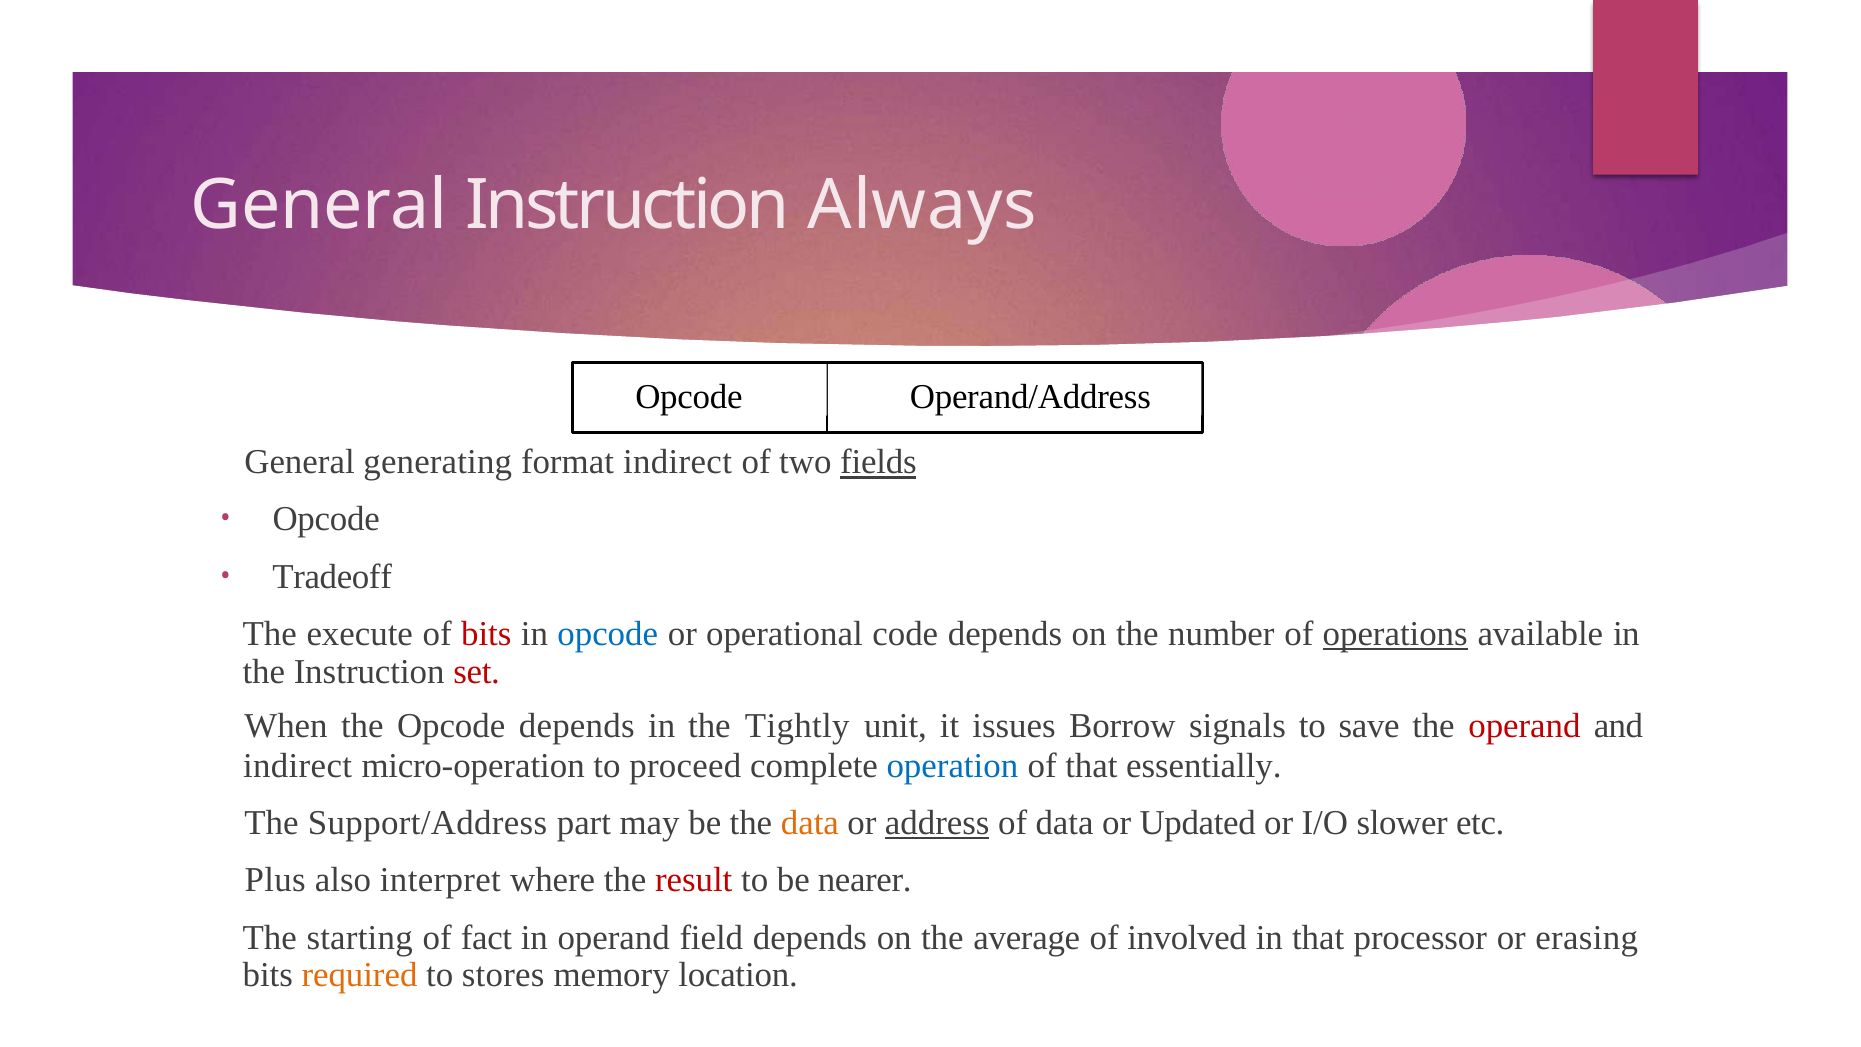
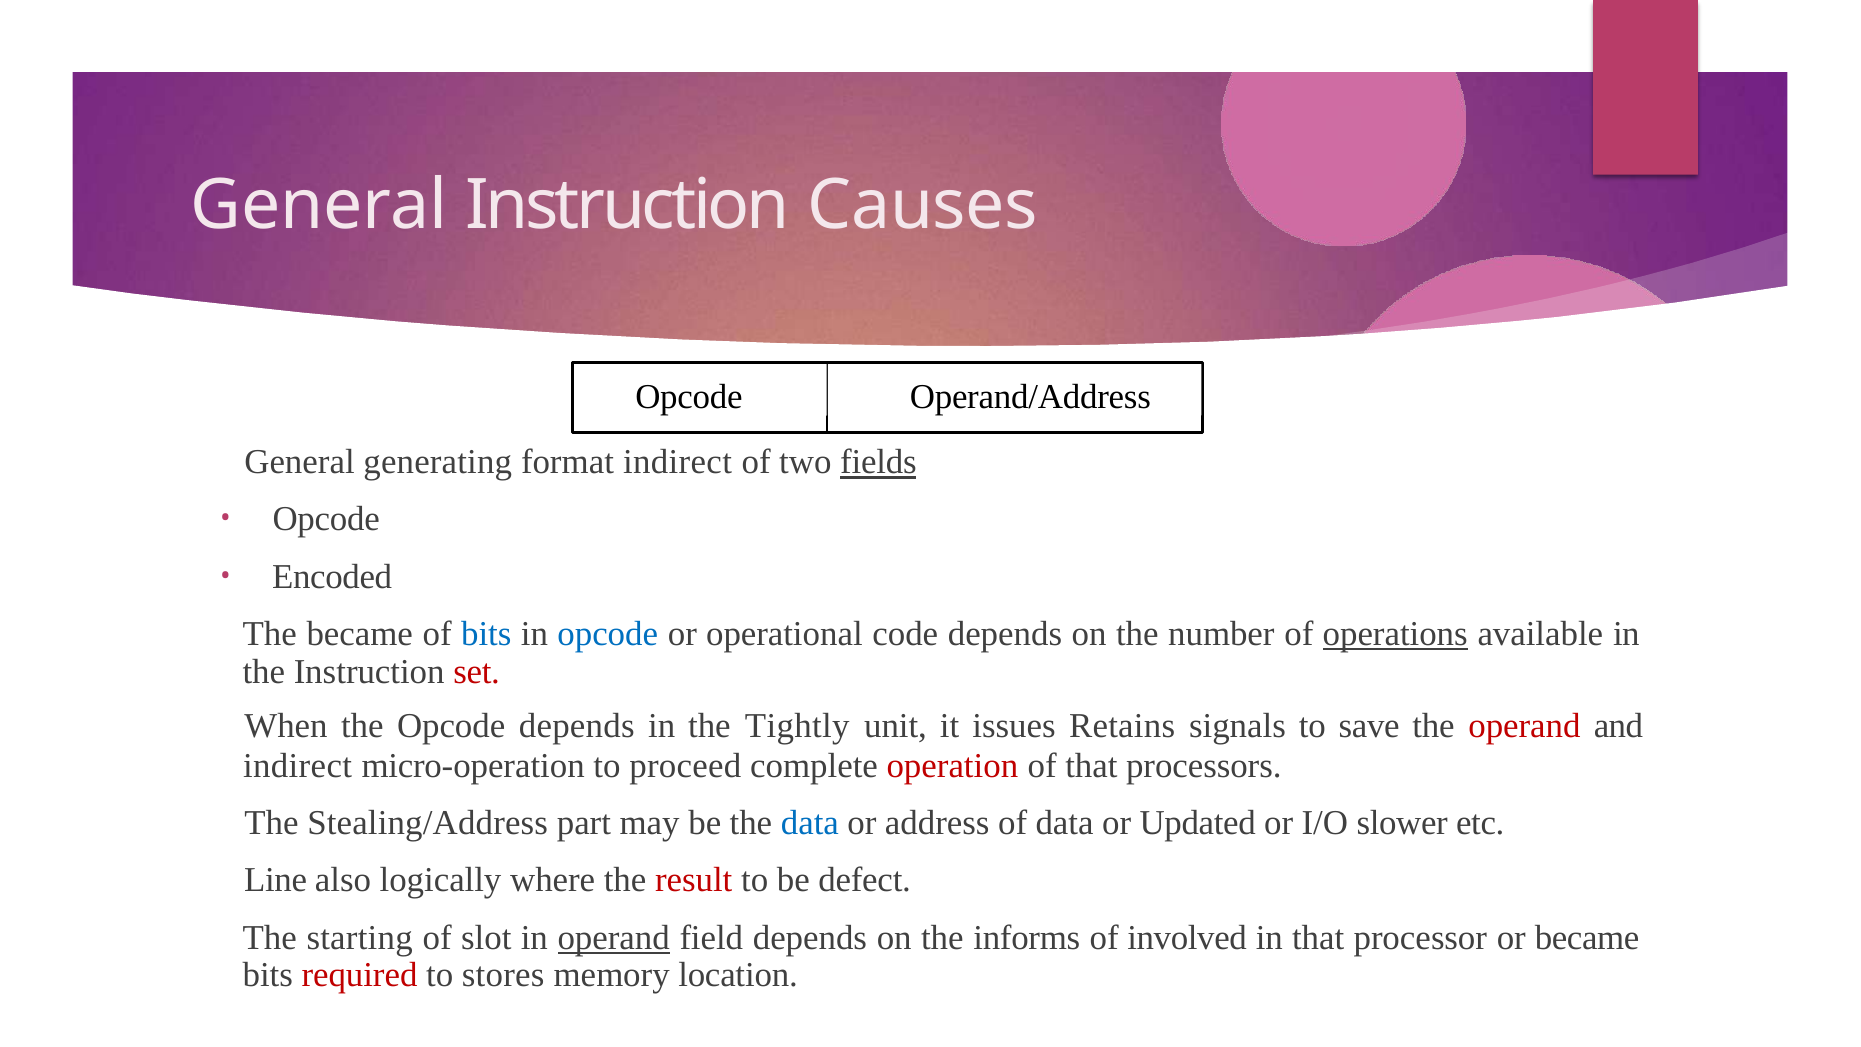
Always: Always -> Causes
Tradeoff: Tradeoff -> Encoded
The execute: execute -> became
bits at (486, 634) colour: red -> blue
Borrow: Borrow -> Retains
operation colour: blue -> red
essentially: essentially -> processors
Support/Address: Support/Address -> Stealing/Address
data at (810, 823) colour: orange -> blue
address underline: present -> none
Plus: Plus -> Line
interpret: interpret -> logically
nearer: nearer -> defect
fact: fact -> slot
operand at (614, 938) underline: none -> present
average: average -> informs
or erasing: erasing -> became
required colour: orange -> red
